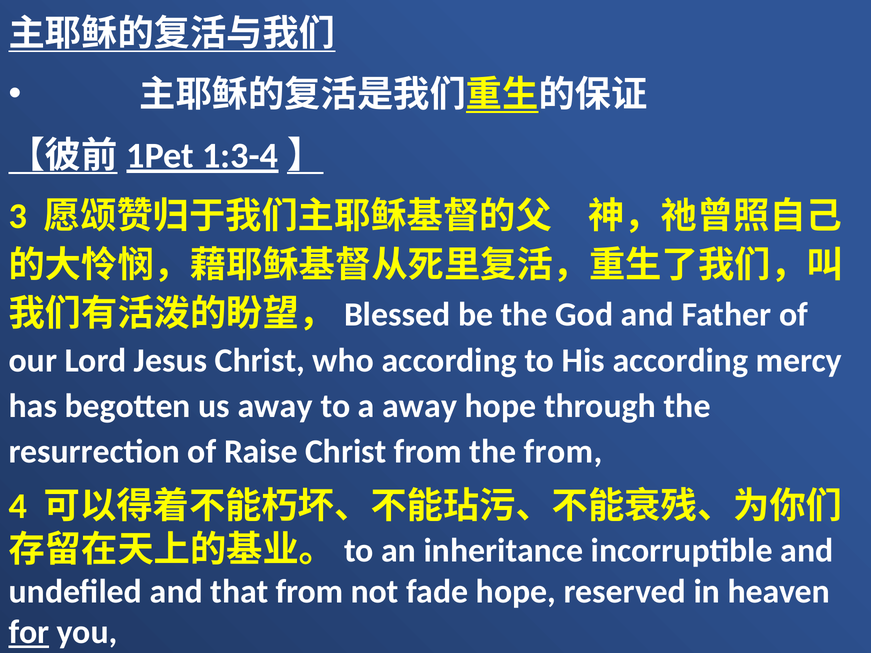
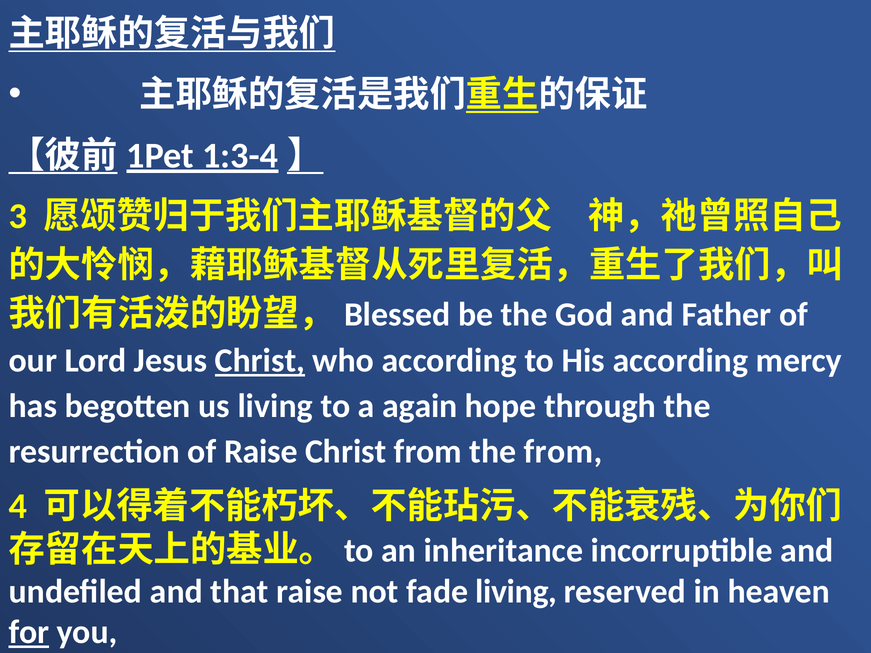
Christ at (260, 361) underline: none -> present
us away: away -> living
a away: away -> again
that from: from -> raise
fade hope: hope -> living
